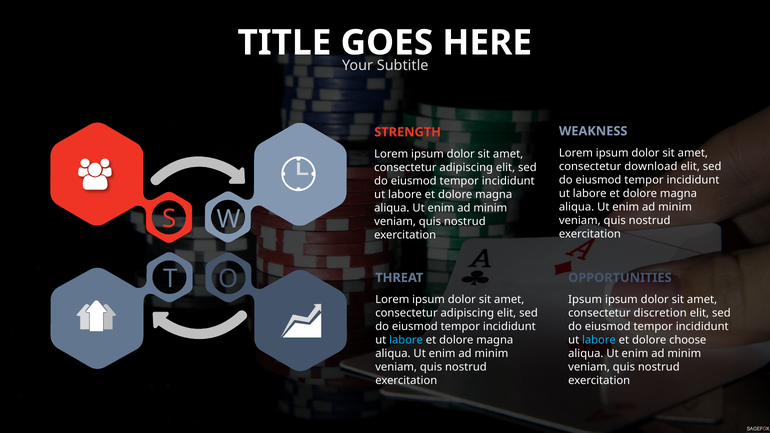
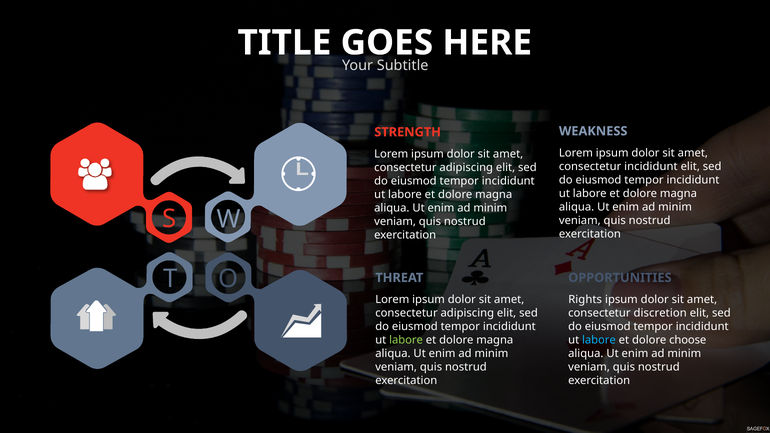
consectetur download: download -> incididunt
Ipsum at (585, 300): Ipsum -> Rights
labore at (406, 340) colour: light blue -> light green
